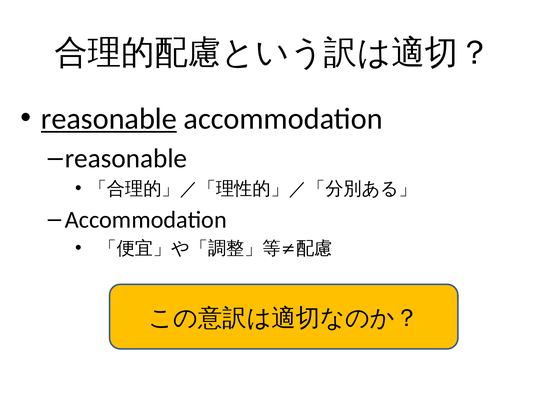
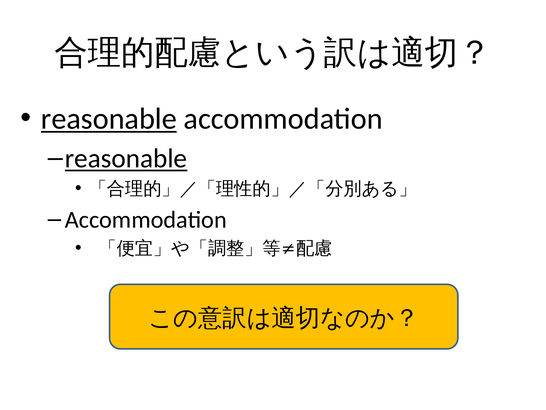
reasonable at (126, 158) underline: none -> present
